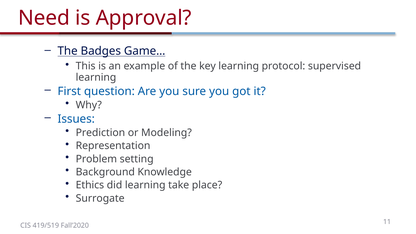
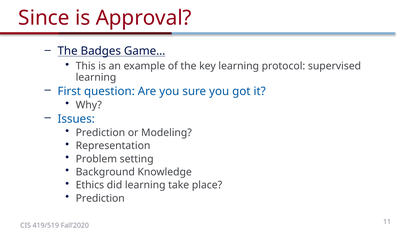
Need: Need -> Since
Surrogate at (100, 198): Surrogate -> Prediction
